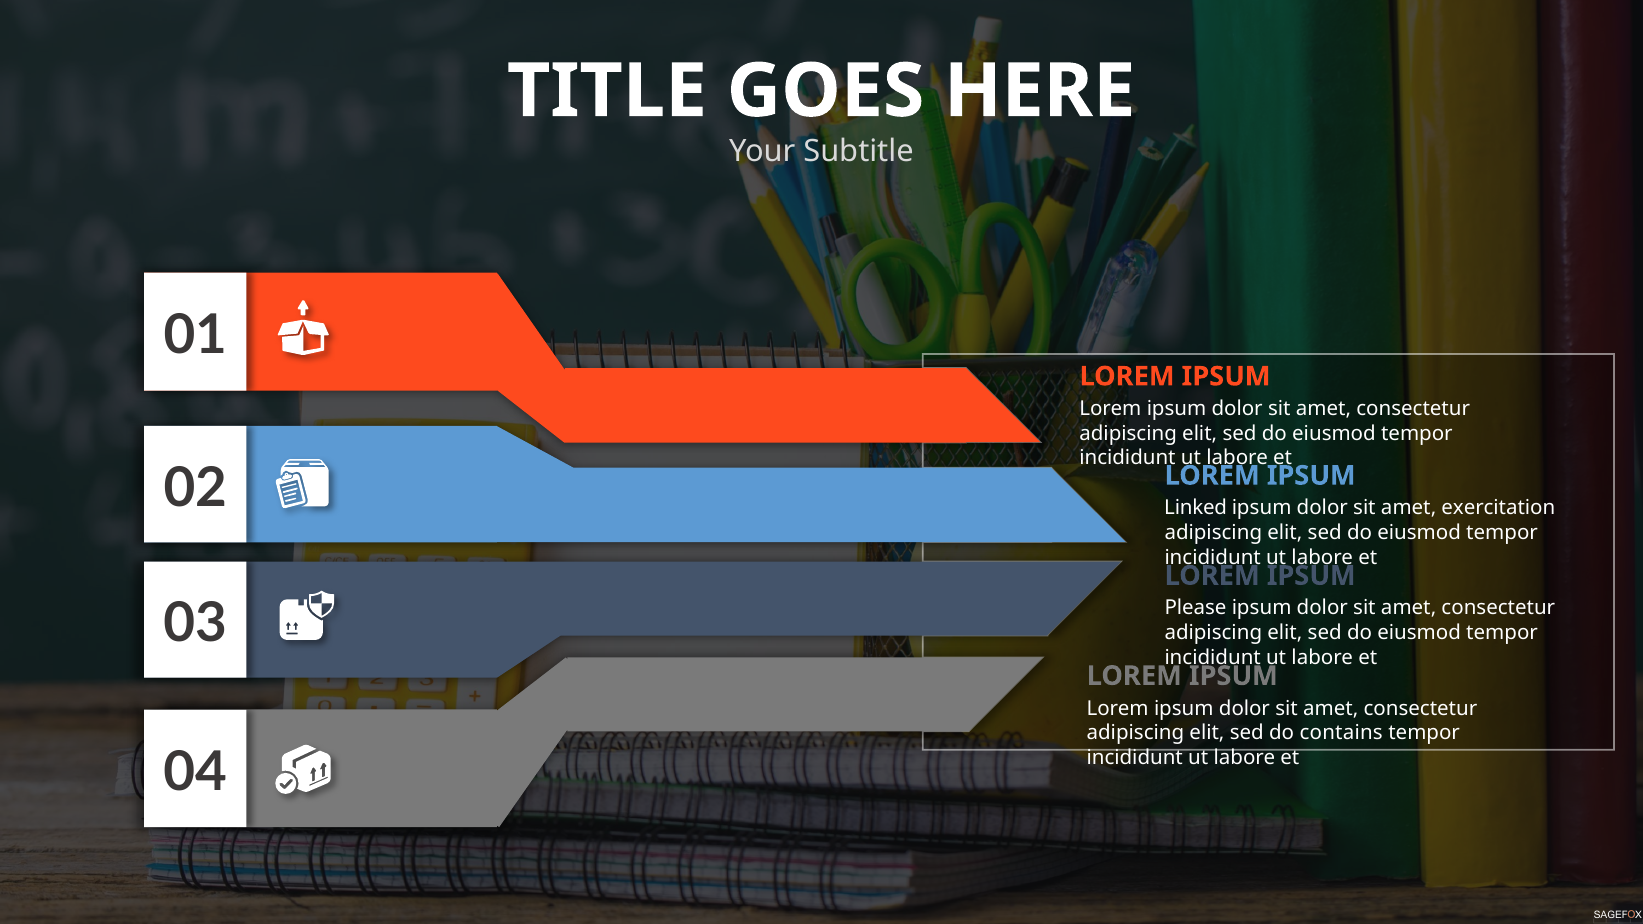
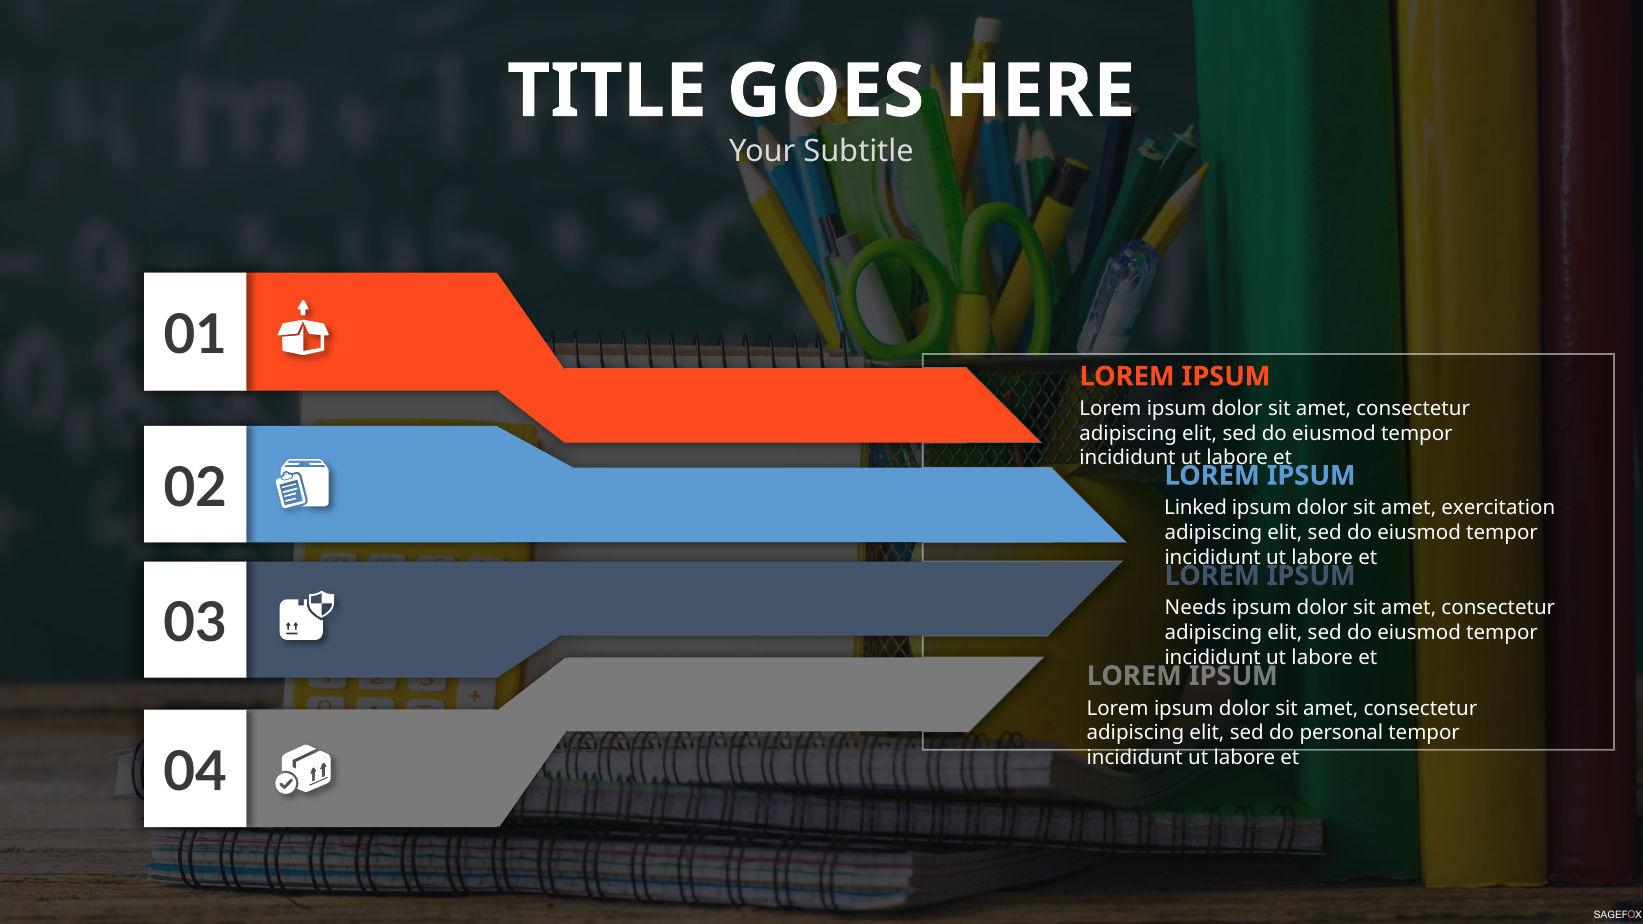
Please: Please -> Needs
contains: contains -> personal
